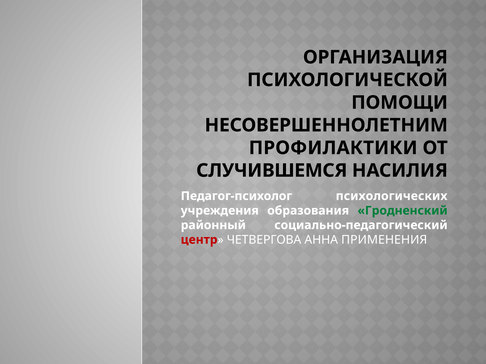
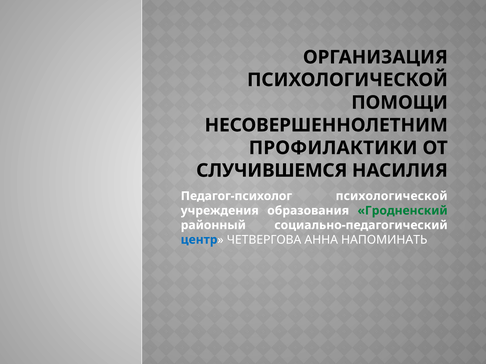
Педагог-психолог психологических: психологических -> психологической
центр colour: red -> blue
ПРИМЕНЕНИЯ: ПРИМЕНЕНИЯ -> НАПОМИНАТЬ
